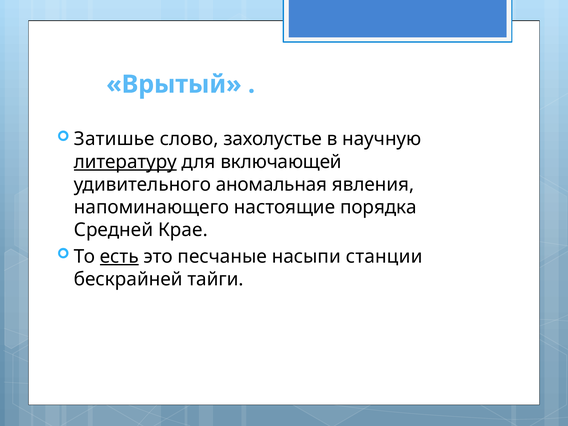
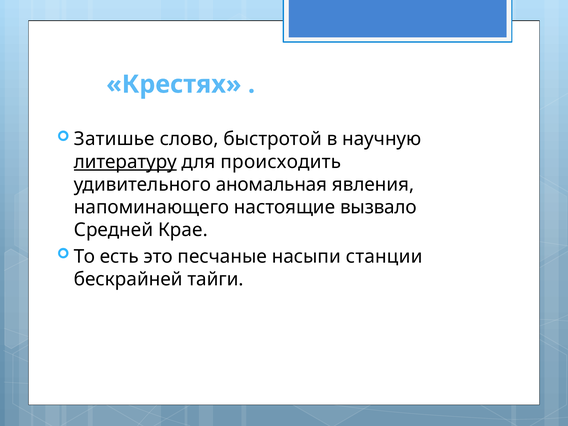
Врытый: Врытый -> Крестях
захолустье: захолустье -> быстротой
включающей: включающей -> происходить
порядка: порядка -> вызвало
есть underline: present -> none
